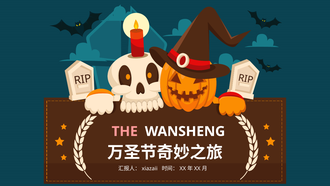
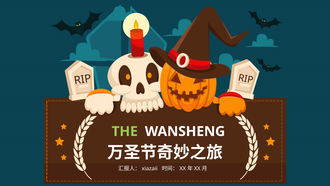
THE colour: pink -> light green
